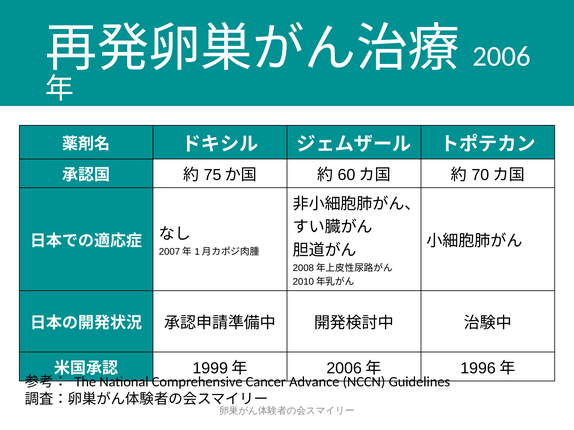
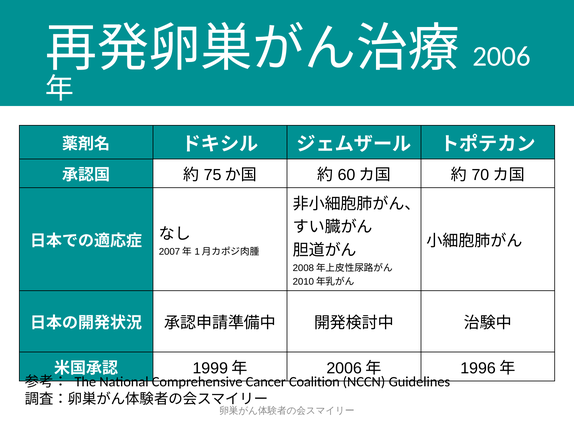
Advance: Advance -> Coalition
